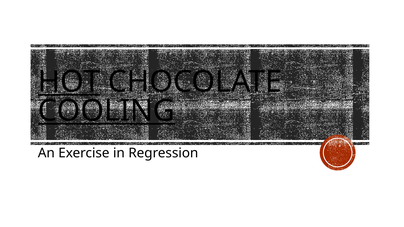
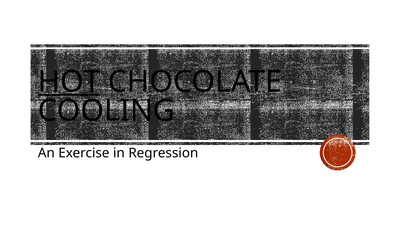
COOLING underline: present -> none
